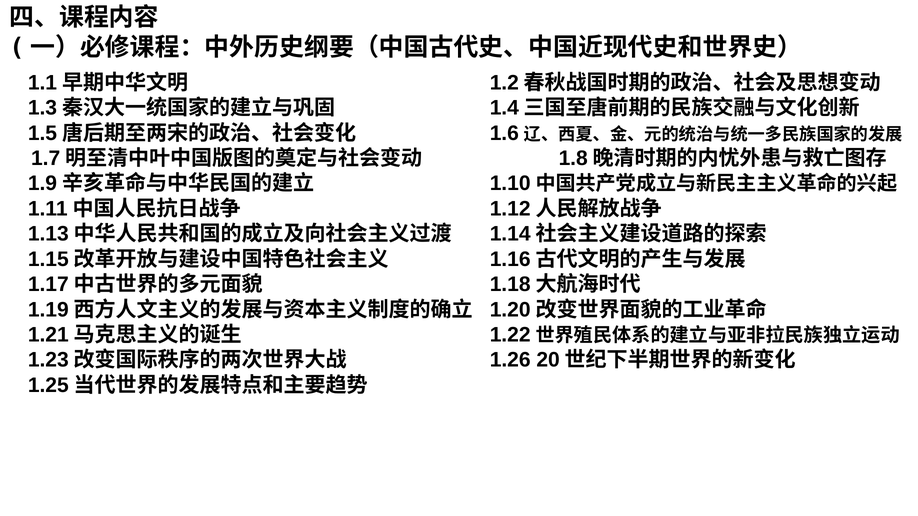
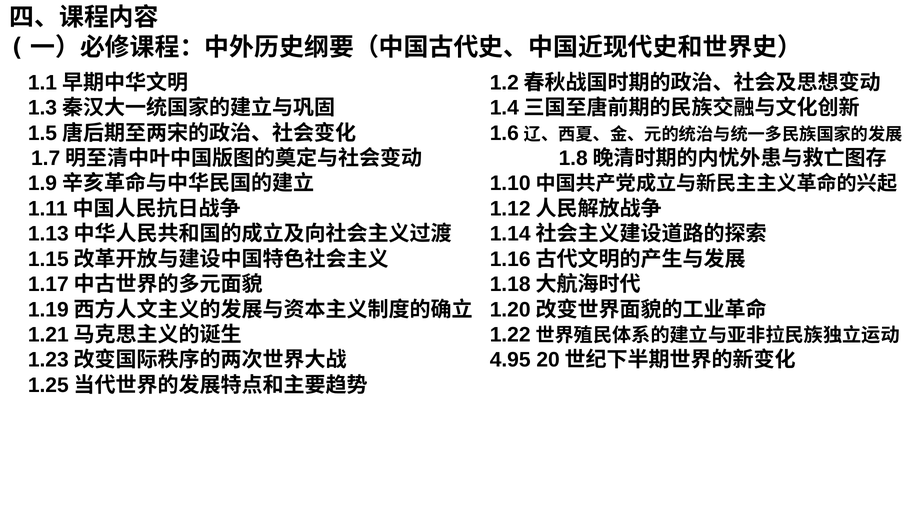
1.26: 1.26 -> 4.95
